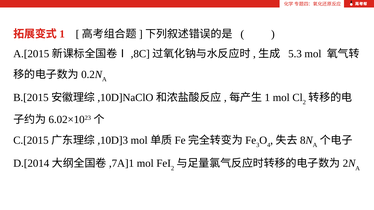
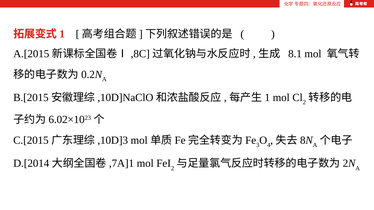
5.3: 5.3 -> 8.1
